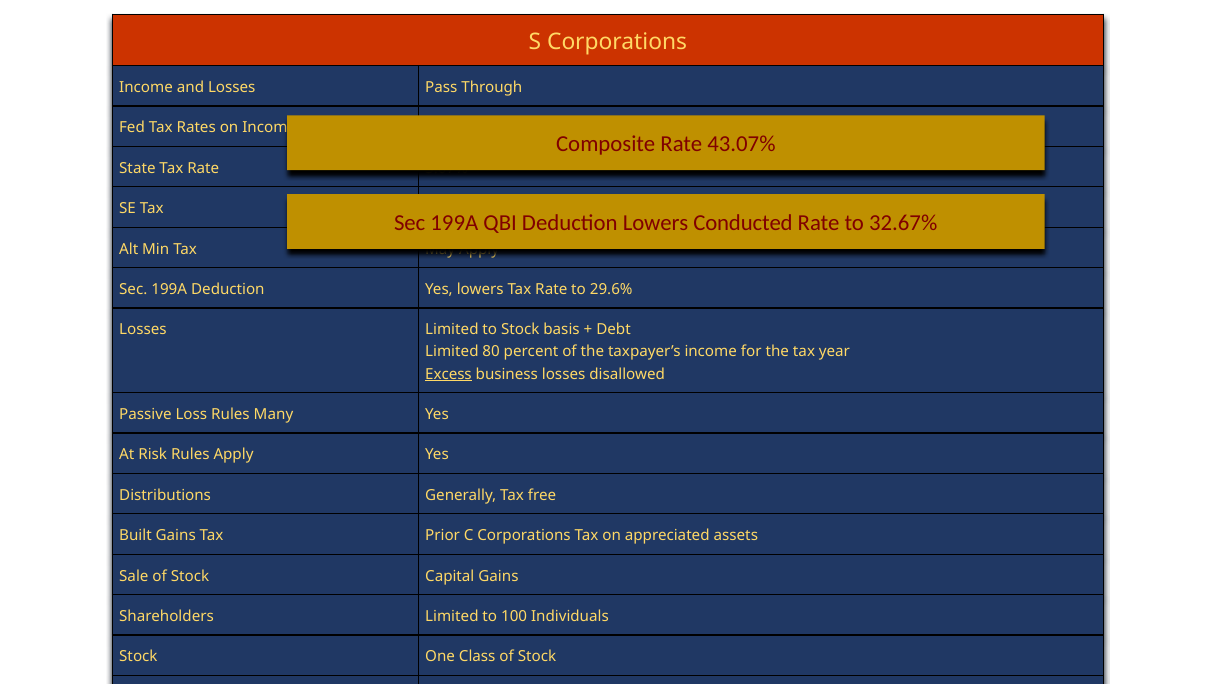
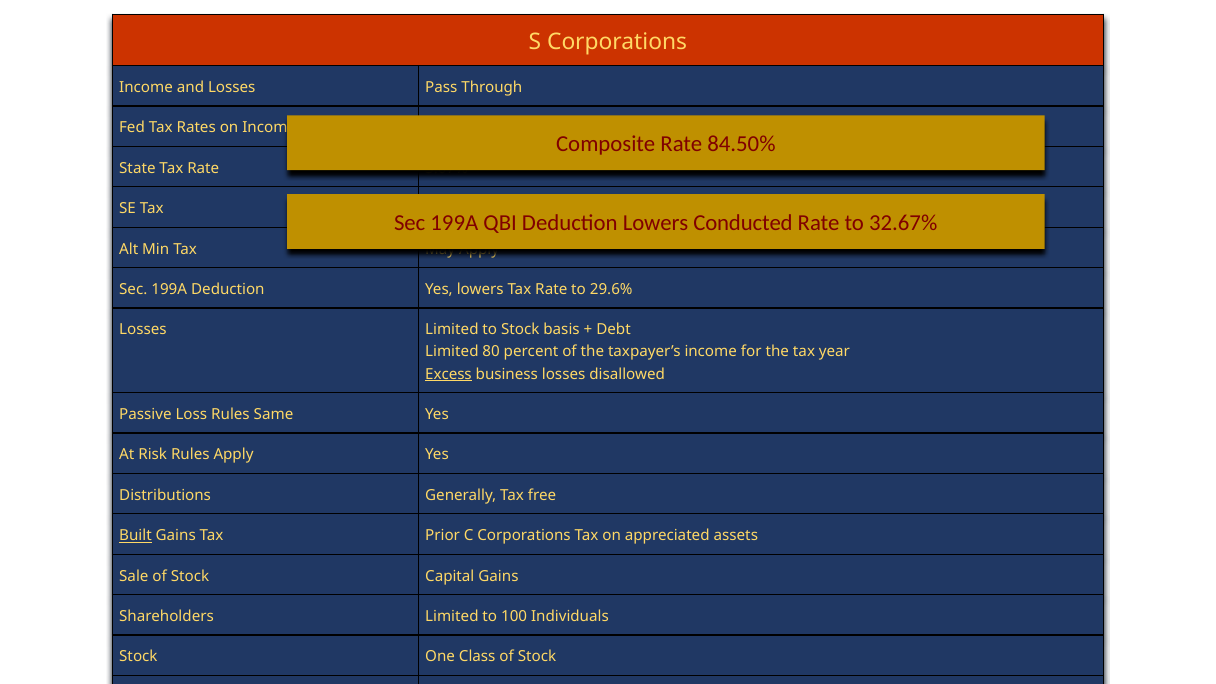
43.07%: 43.07% -> 84.50%
Many: Many -> Same
Built underline: none -> present
